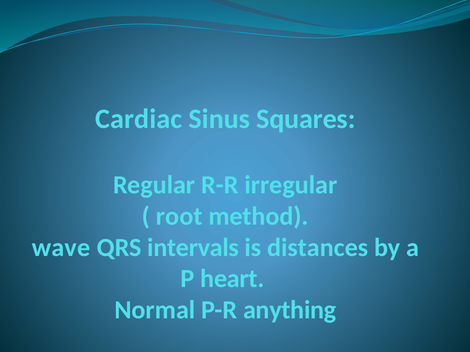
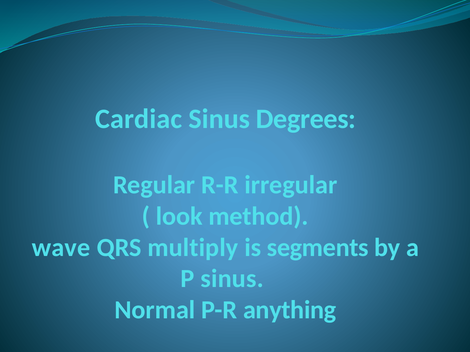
Squares: Squares -> Degrees
root: root -> look
intervals: intervals -> multiply
distances: distances -> segments
P heart: heart -> sinus
